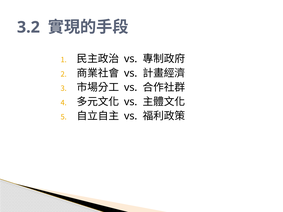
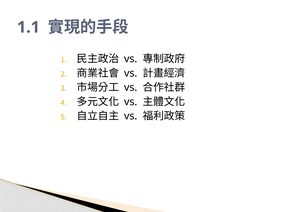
3.2: 3.2 -> 1.1
